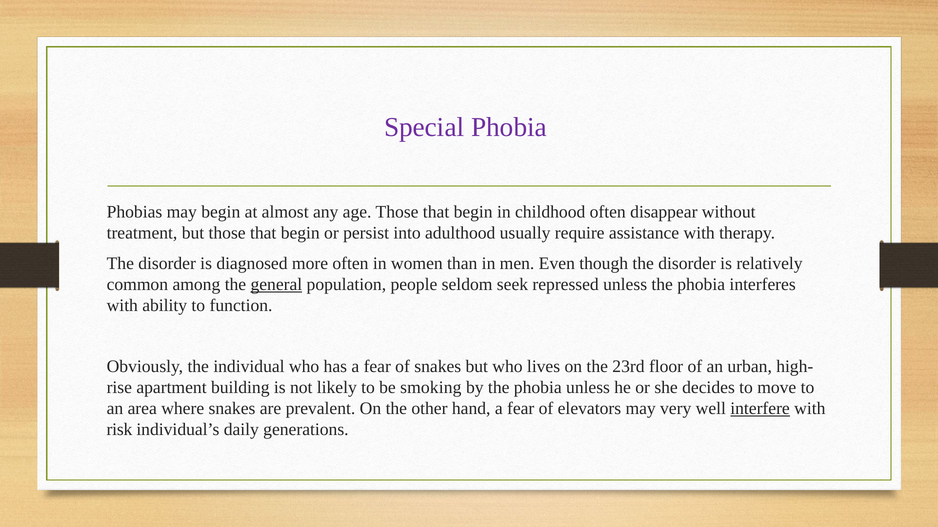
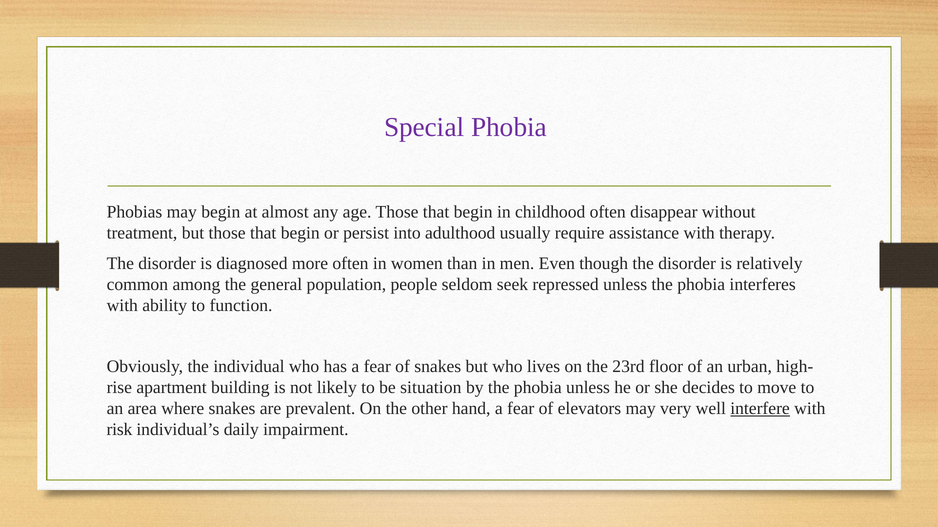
general underline: present -> none
smoking: smoking -> situation
generations: generations -> impairment
